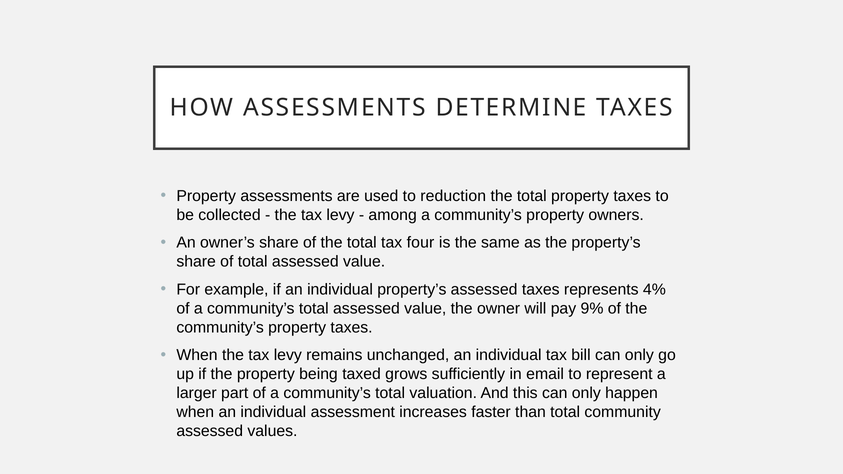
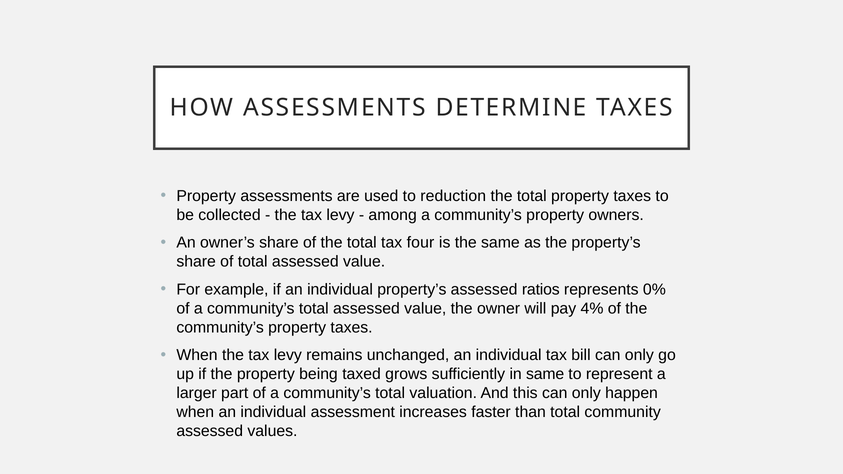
assessed taxes: taxes -> ratios
4%: 4% -> 0%
9%: 9% -> 4%
in email: email -> same
